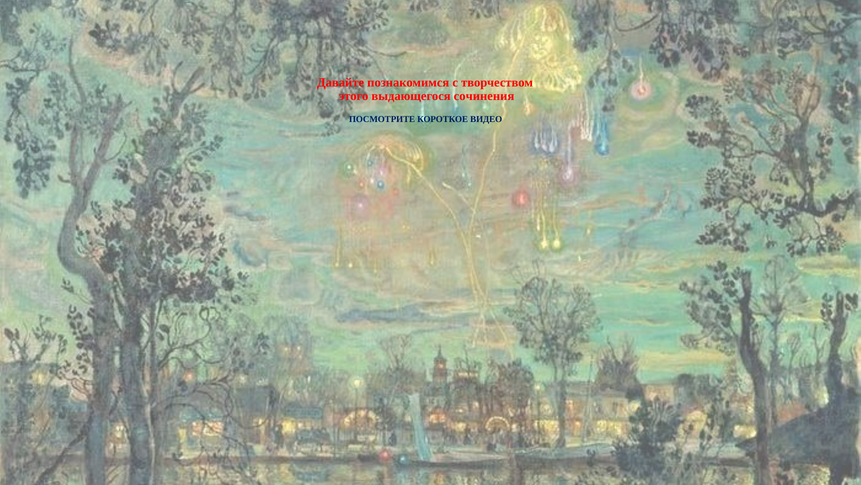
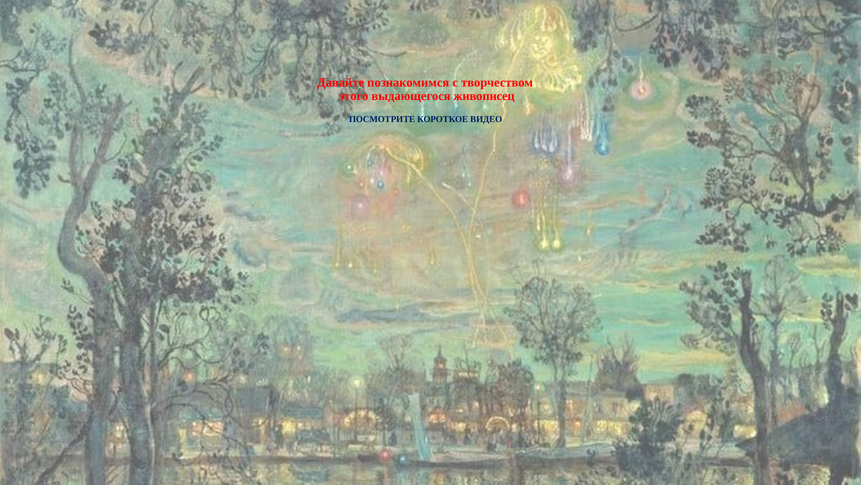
сочинения: сочинения -> живописец
